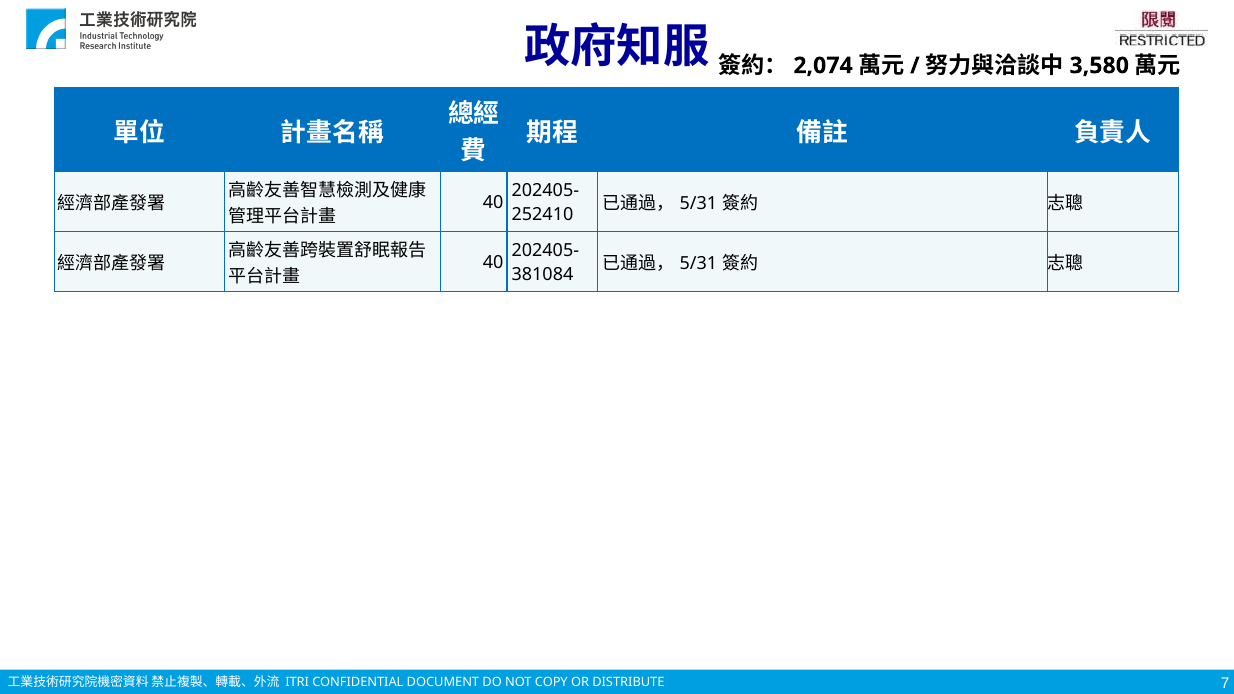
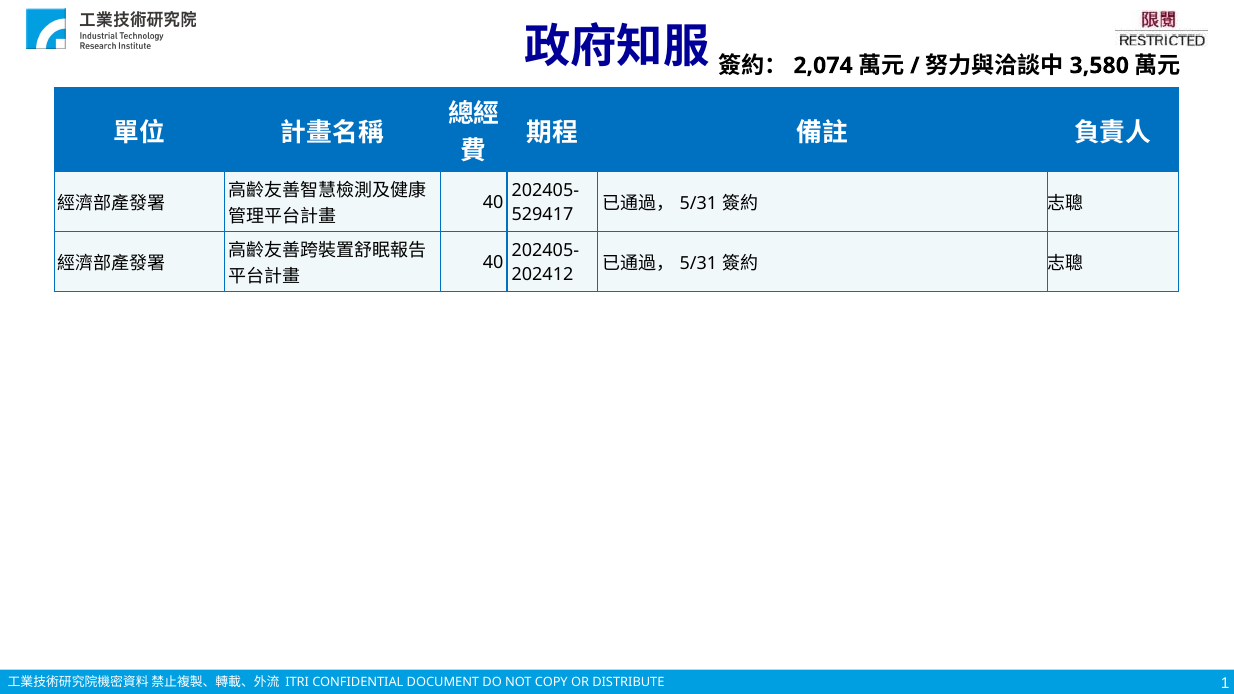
252410: 252410 -> 529417
381084: 381084 -> 202412
7: 7 -> 1
